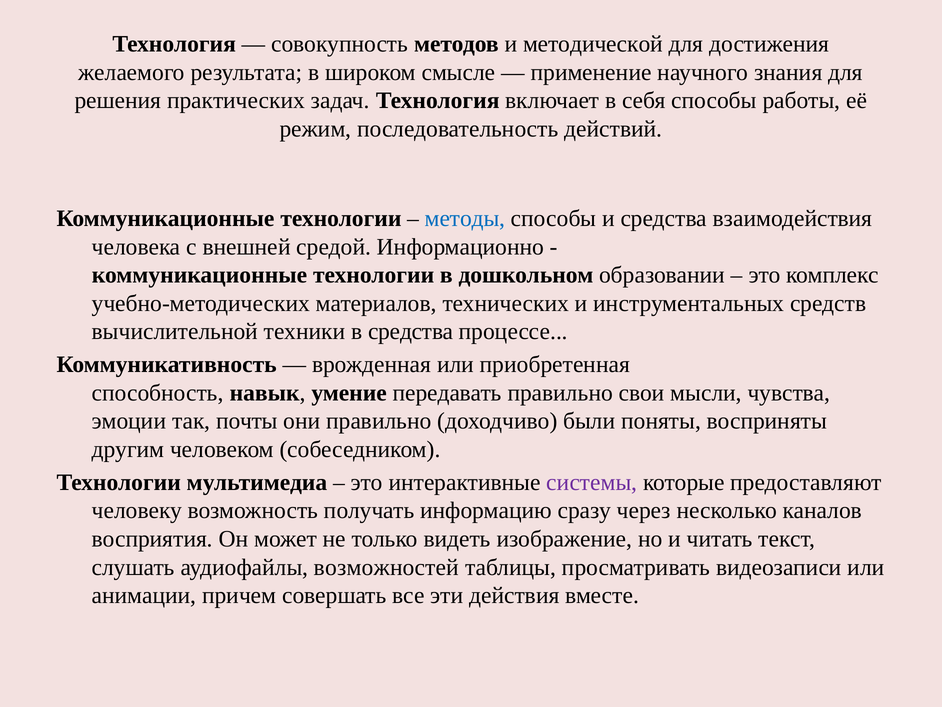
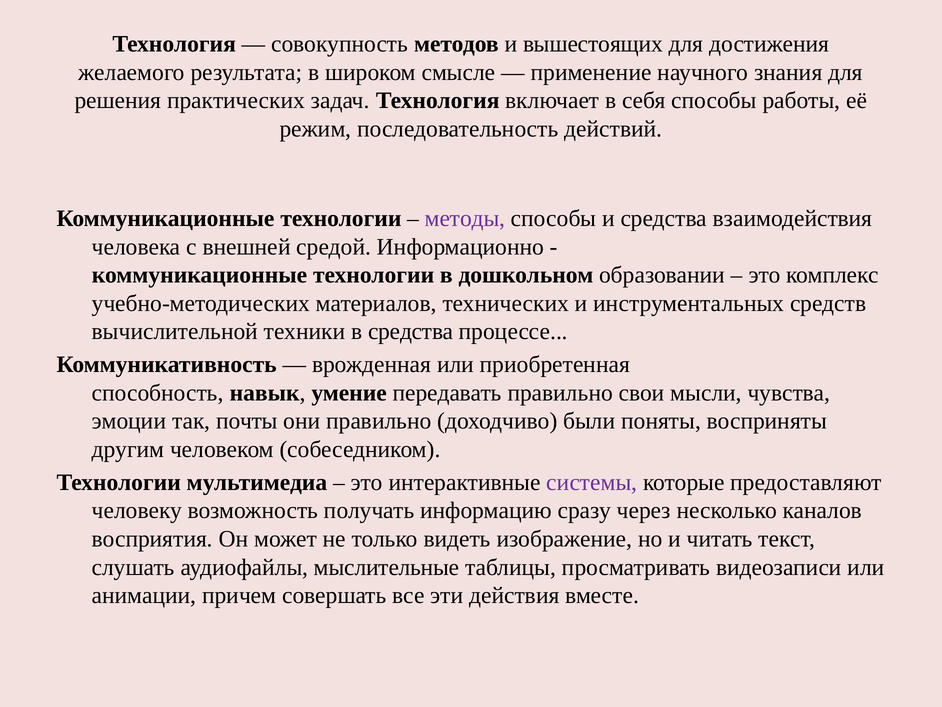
методической: методической -> вышестоящих
методы colour: blue -> purple
возможностей: возможностей -> мыслительные
